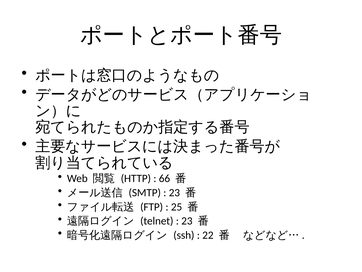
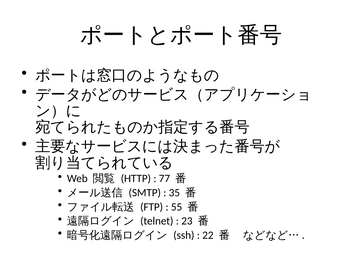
66: 66 -> 77
23 at (174, 192): 23 -> 35
25: 25 -> 55
